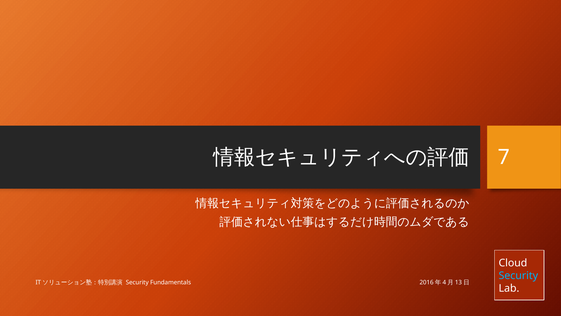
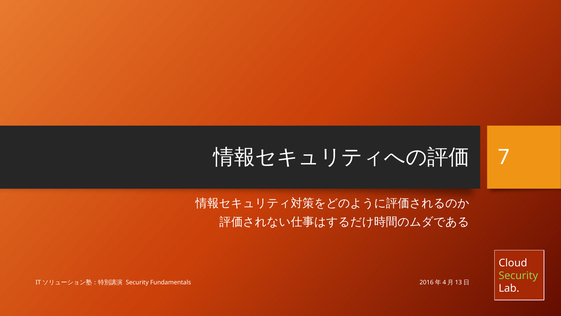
Security at (518, 275) colour: light blue -> light green
